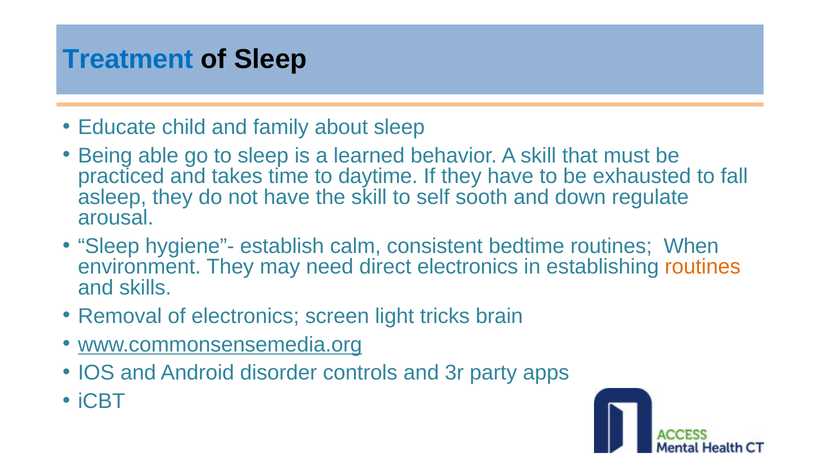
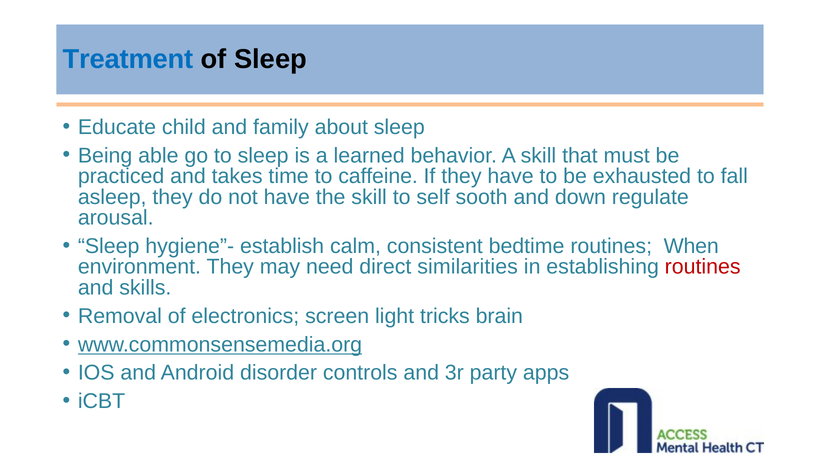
daytime: daytime -> caffeine
direct electronics: electronics -> similarities
routines at (703, 267) colour: orange -> red
